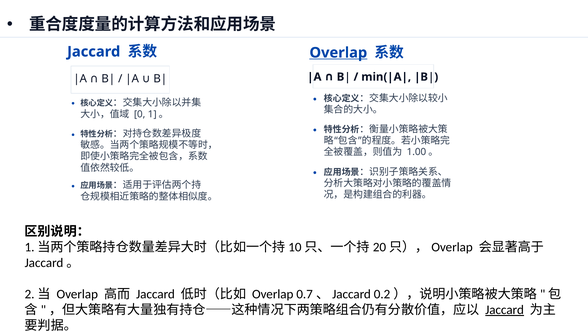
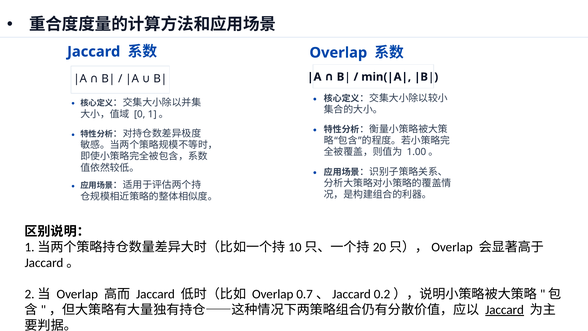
Overlap at (338, 53) underline: present -> none
